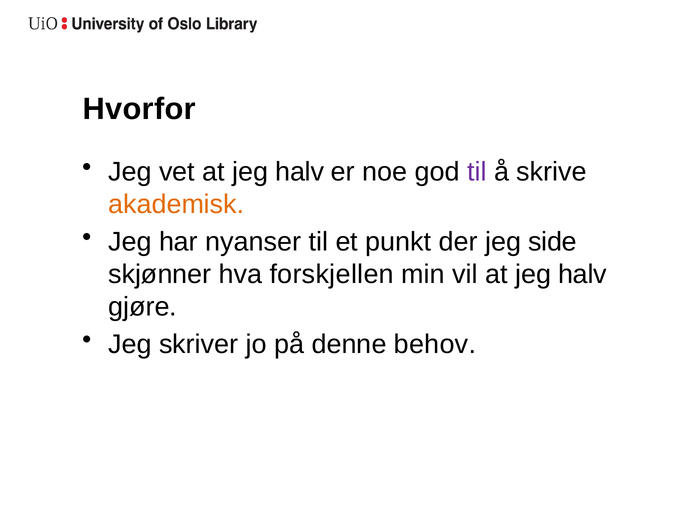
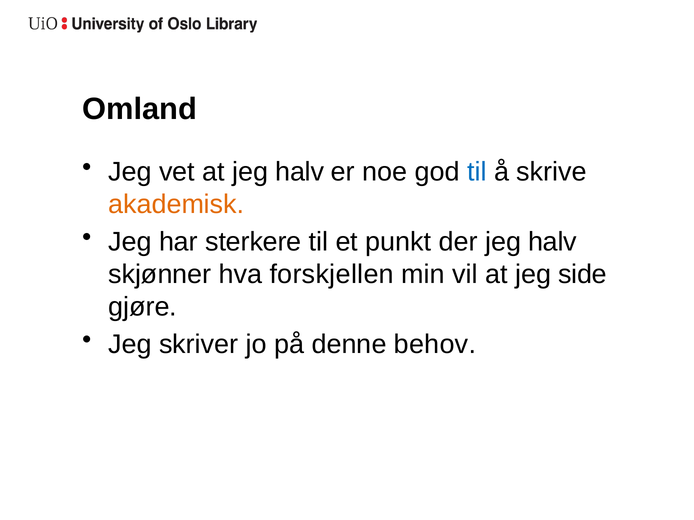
Hvorfor: Hvorfor -> Omland
til at (477, 172) colour: purple -> blue
nyanser: nyanser -> sterkere
der jeg side: side -> halv
vil at jeg halv: halv -> side
